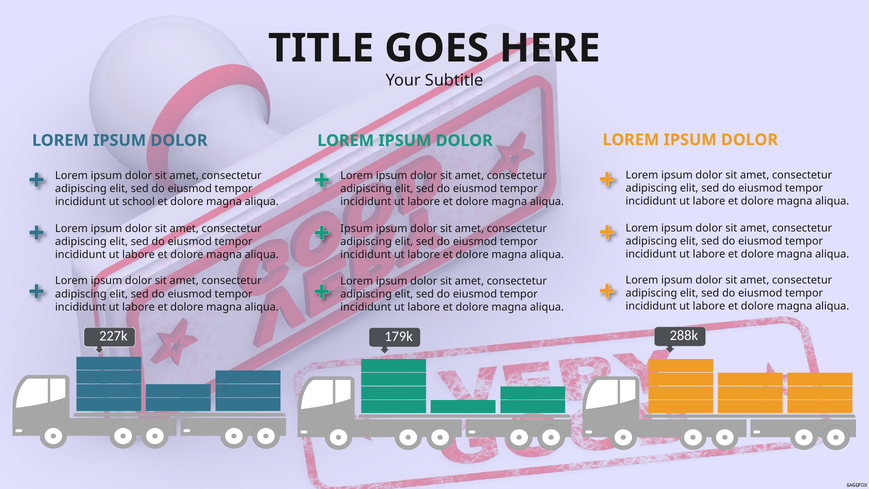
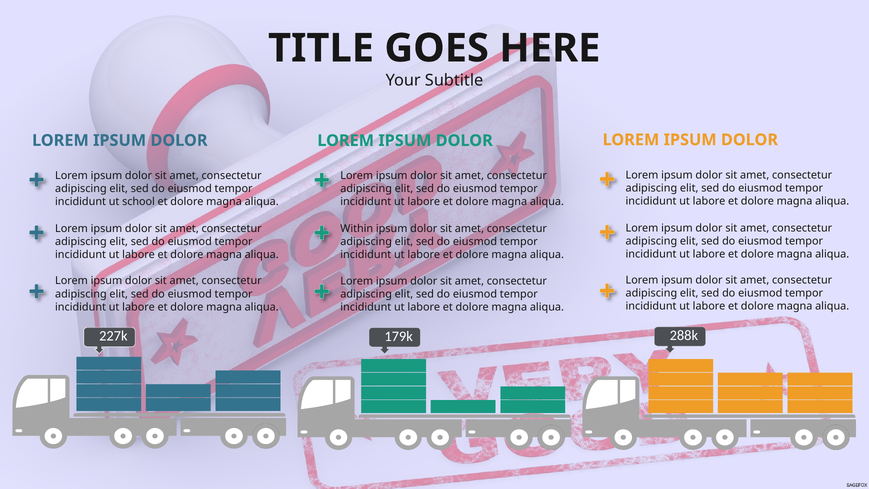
Ipsum at (357, 229): Ipsum -> Within
